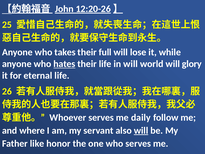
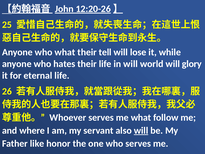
who takes: takes -> what
full: full -> tell
hates underline: present -> none
me daily: daily -> what
